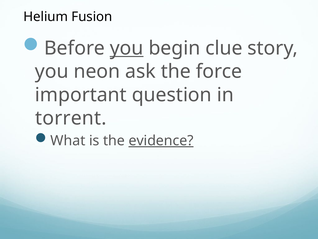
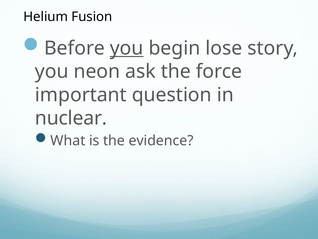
clue: clue -> lose
torrent: torrent -> nuclear
evidence underline: present -> none
